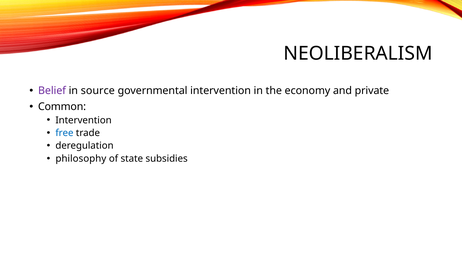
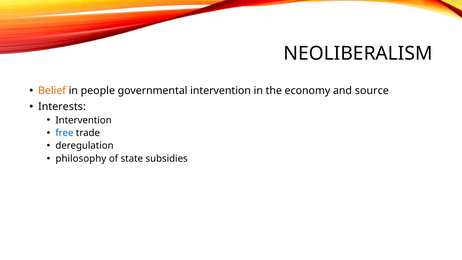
Belief colour: purple -> orange
source: source -> people
private: private -> source
Common: Common -> Interests
